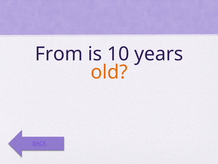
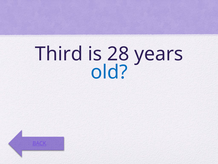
From: From -> Third
10: 10 -> 28
old colour: orange -> blue
